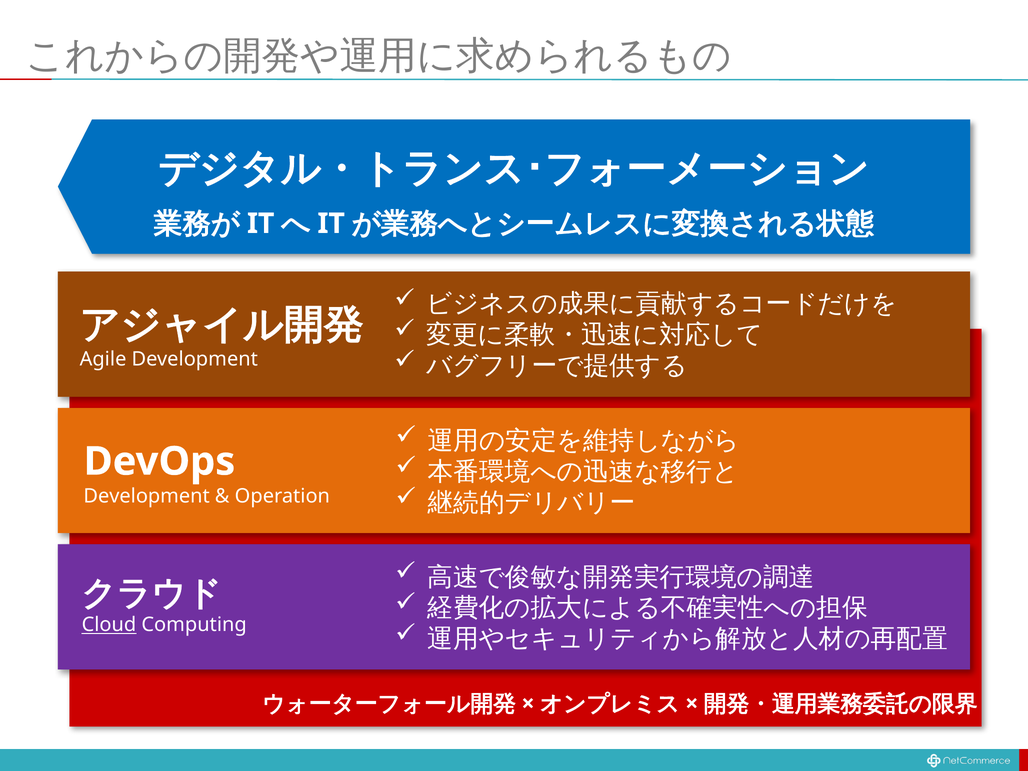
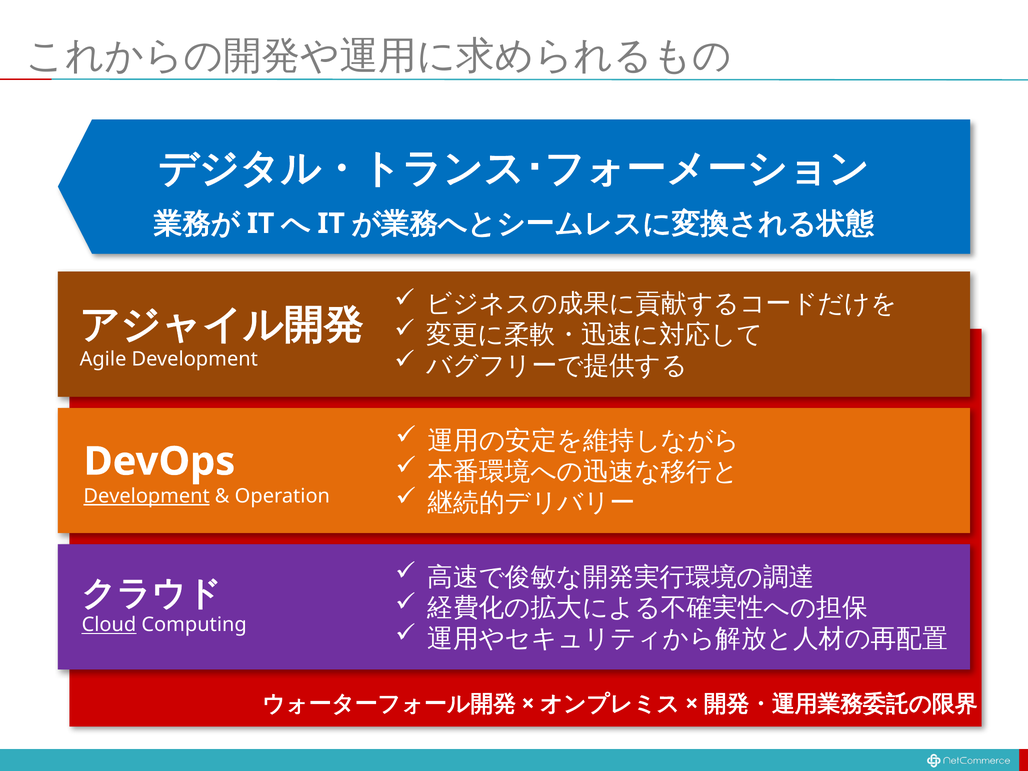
Development at (147, 496) underline: none -> present
